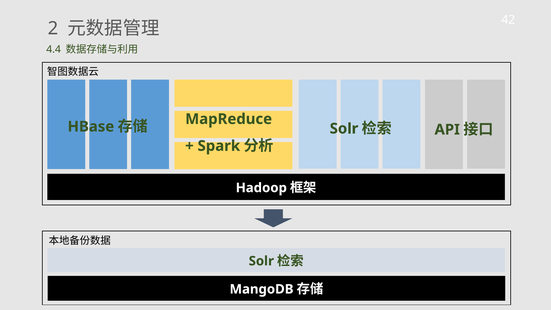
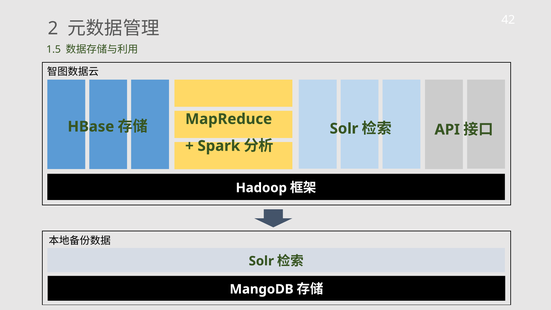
4.4: 4.4 -> 1.5
